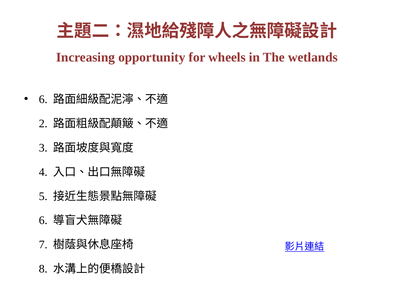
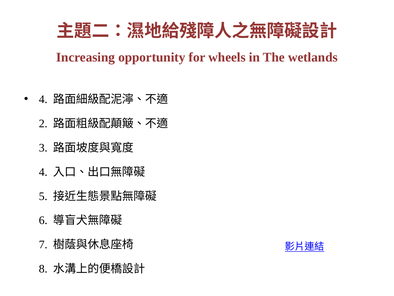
6 at (43, 99): 6 -> 4
